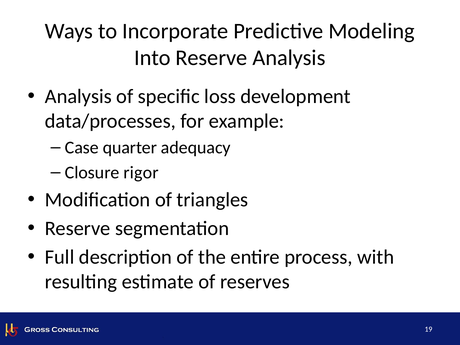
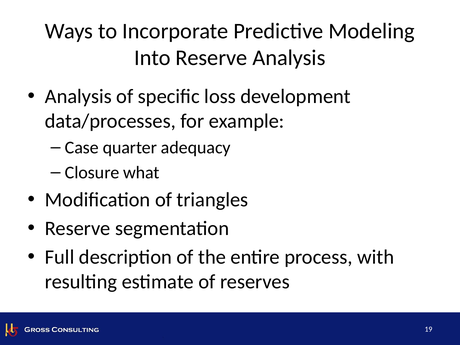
rigor: rigor -> what
